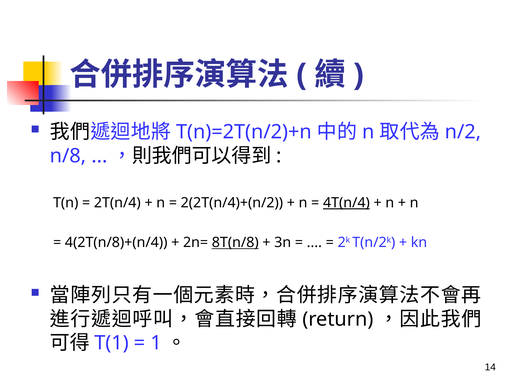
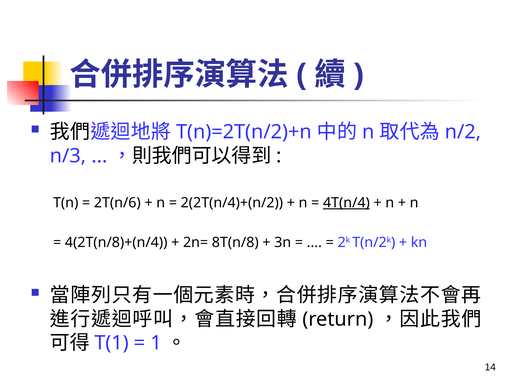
n/8: n/8 -> n/3
2T(n/4: 2T(n/4 -> 2T(n/6
8T(n/8 underline: present -> none
